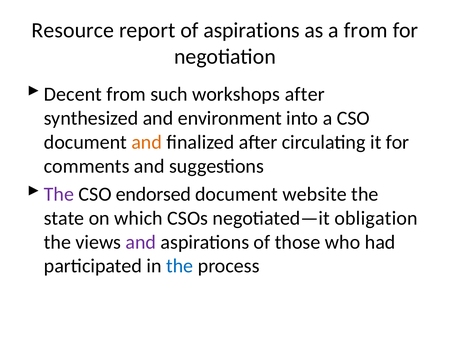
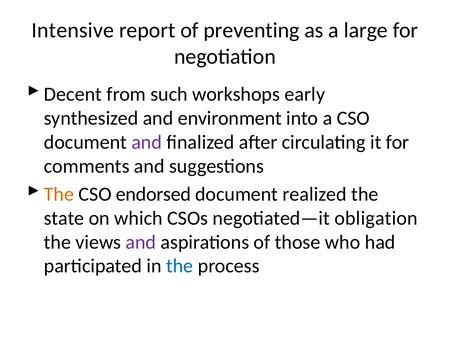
Resource: Resource -> Intensive
of aspirations: aspirations -> preventing
a from: from -> large
workshops after: after -> early
and at (147, 142) colour: orange -> purple
The at (59, 194) colour: purple -> orange
website: website -> realized
